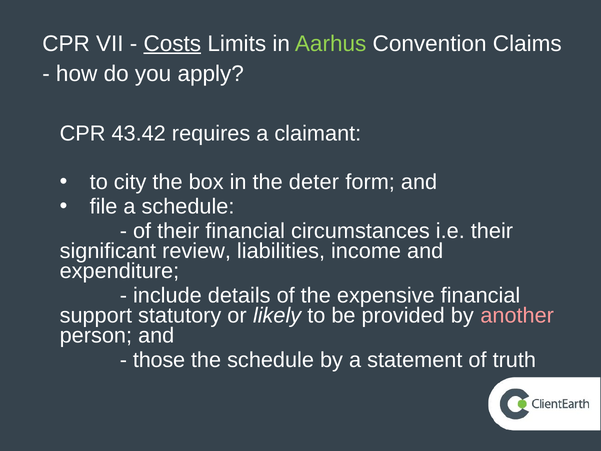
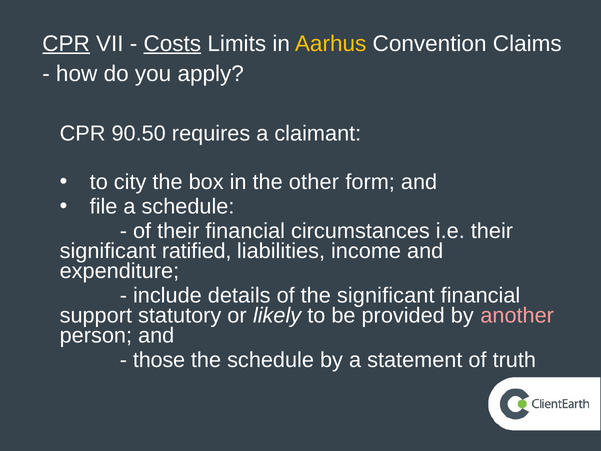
CPR at (66, 44) underline: none -> present
Aarhus colour: light green -> yellow
43.42: 43.42 -> 90.50
deter: deter -> other
review: review -> ratiﬁed
the expensive: expensive -> significant
